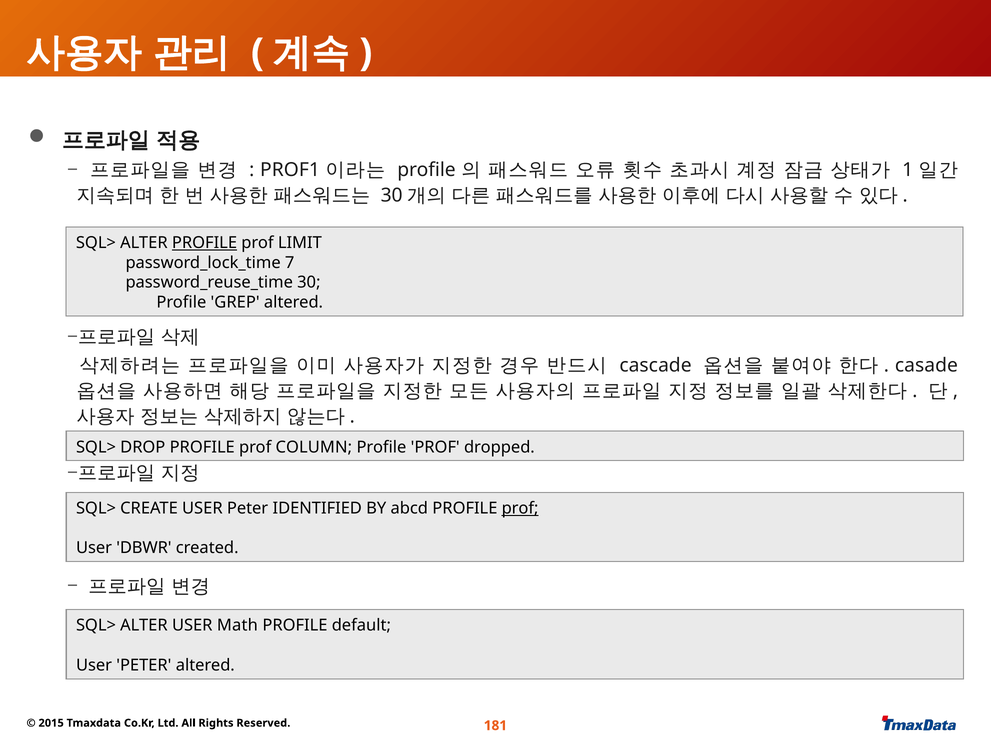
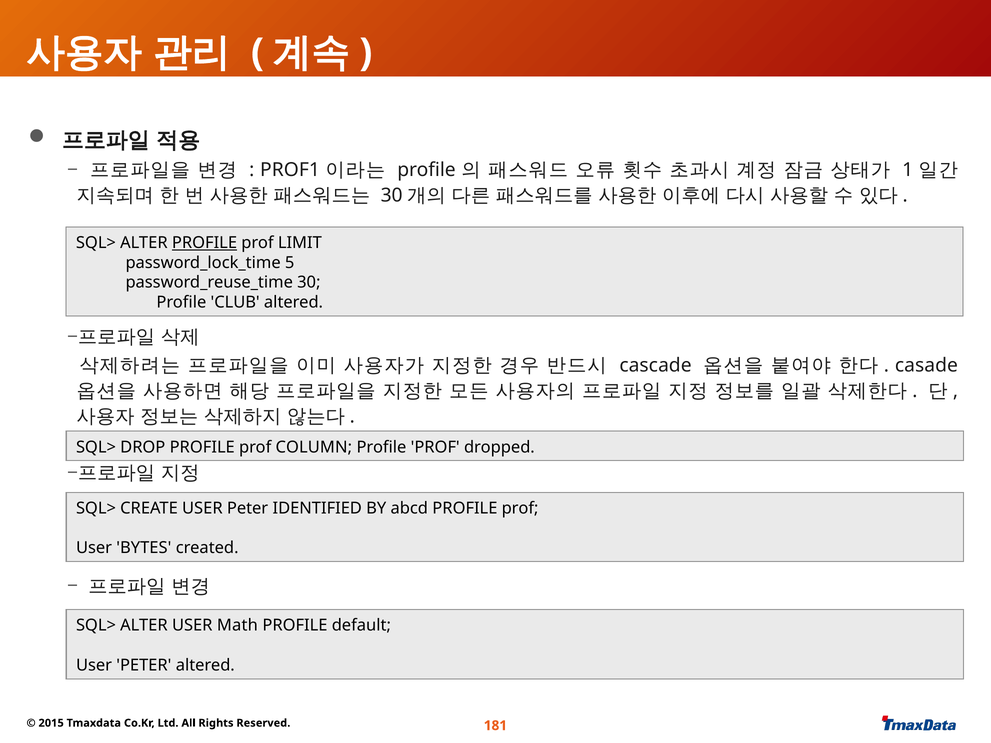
7: 7 -> 5
GREP: GREP -> CLUB
prof at (520, 508) underline: present -> none
DBWR: DBWR -> BYTES
